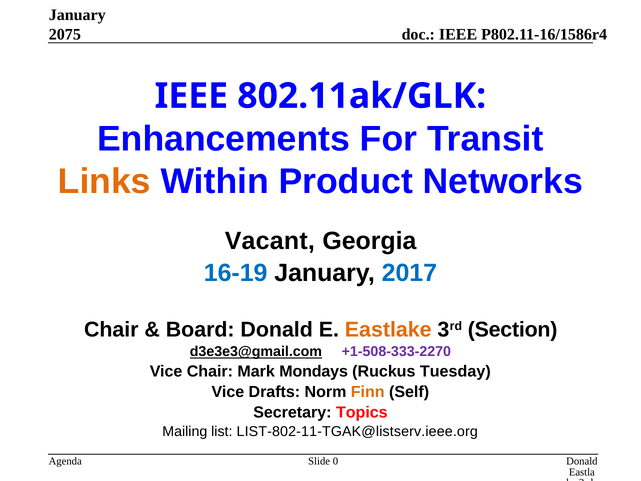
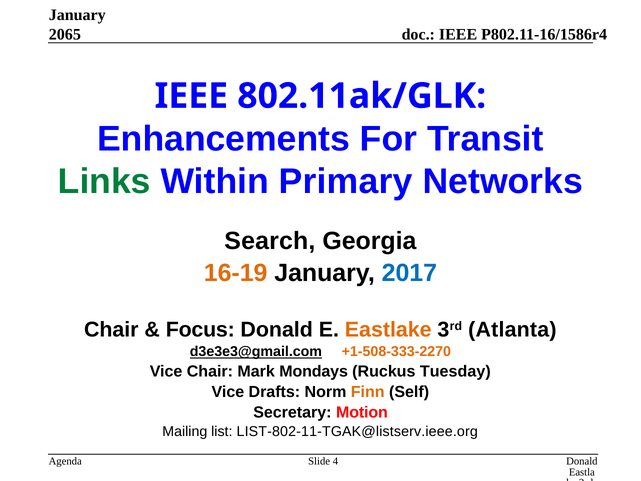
2075: 2075 -> 2065
Links colour: orange -> green
Product: Product -> Primary
Vacant: Vacant -> Search
16-19 colour: blue -> orange
Board: Board -> Focus
Section: Section -> Atlanta
+1-508-333-2270 colour: purple -> orange
Topics: Topics -> Motion
0: 0 -> 4
